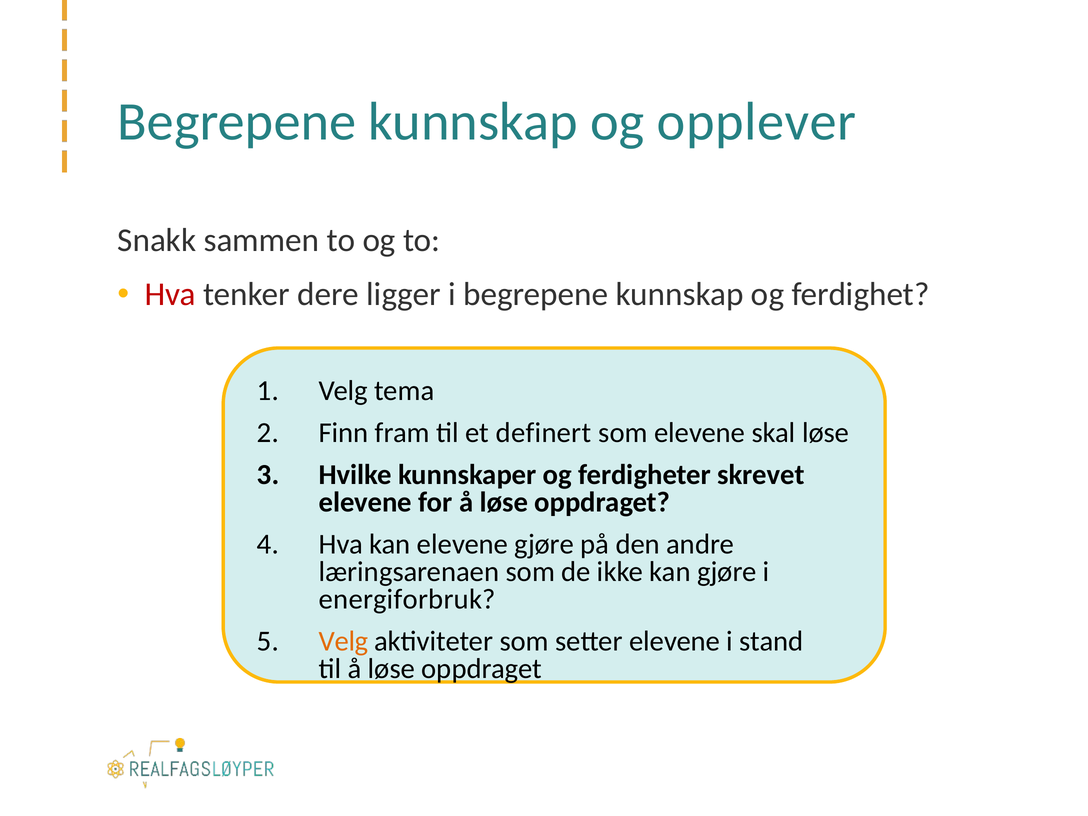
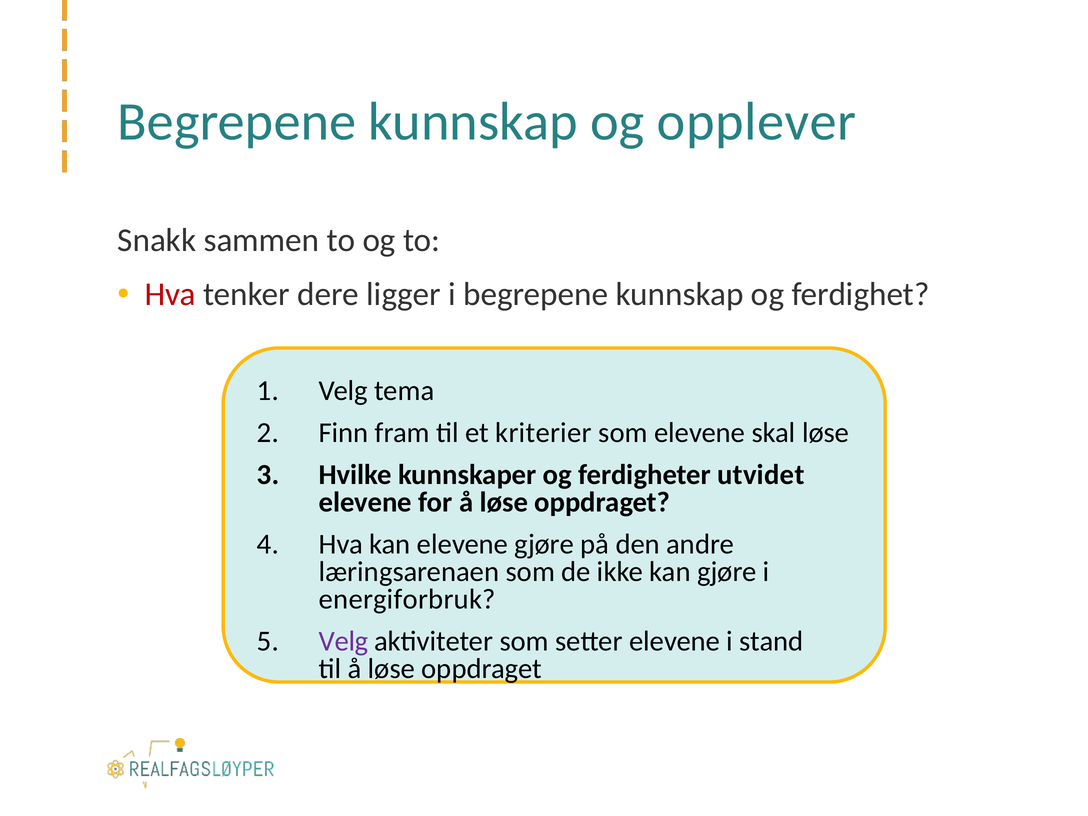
definert: definert -> kriterier
skrevet: skrevet -> utvidet
Velg at (343, 641) colour: orange -> purple
